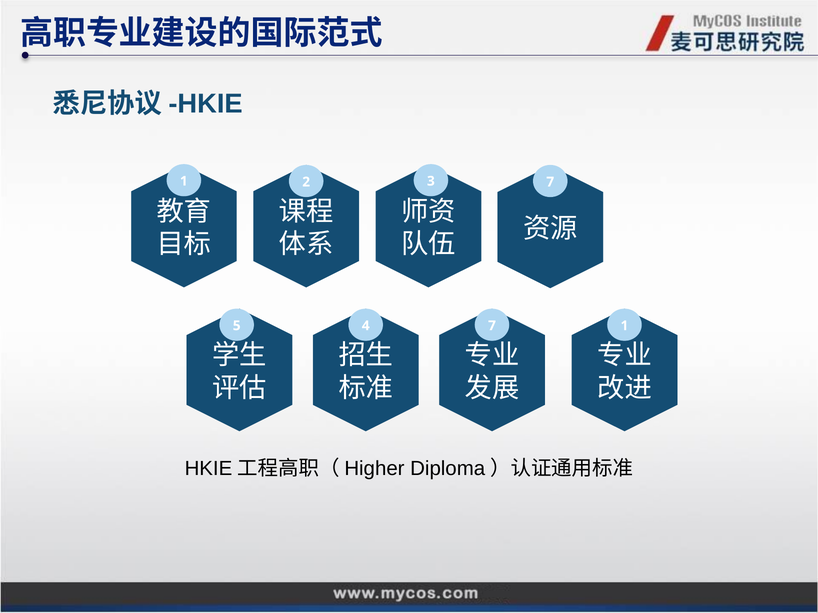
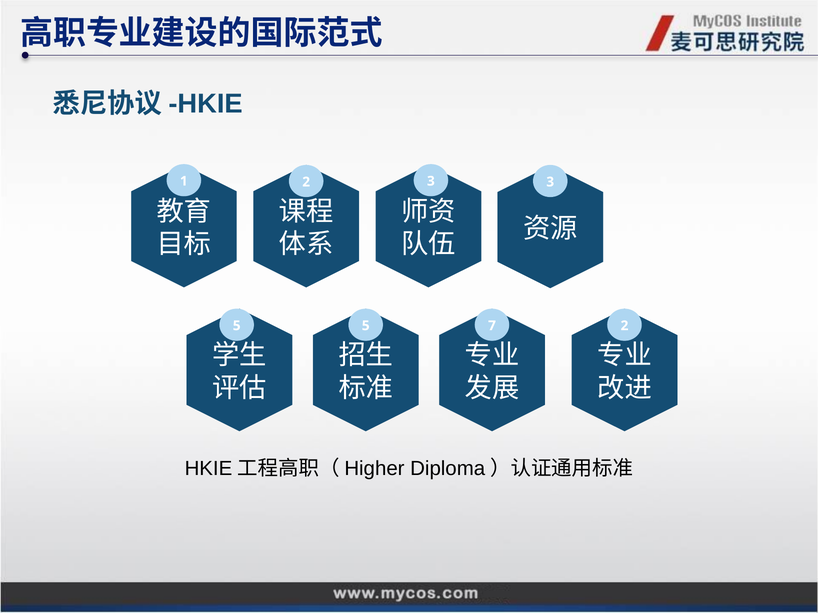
3 7: 7 -> 3
5 4: 4 -> 5
7 1: 1 -> 2
